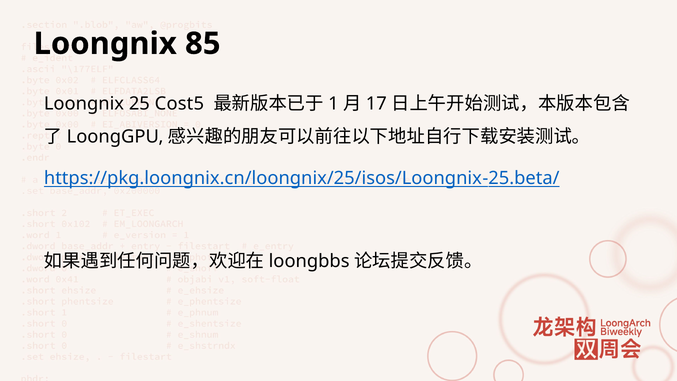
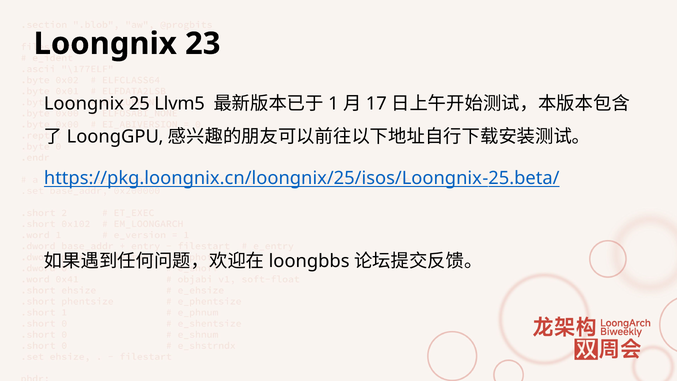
85: 85 -> 23
Cost5: Cost5 -> Llvm5
